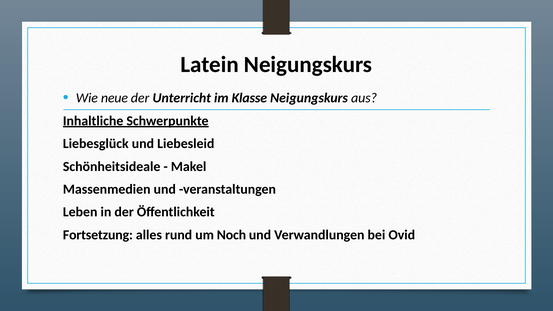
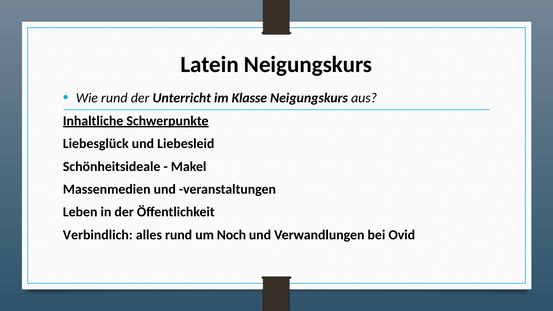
Wie neue: neue -> rund
Fortsetzung: Fortsetzung -> Verbindlich
